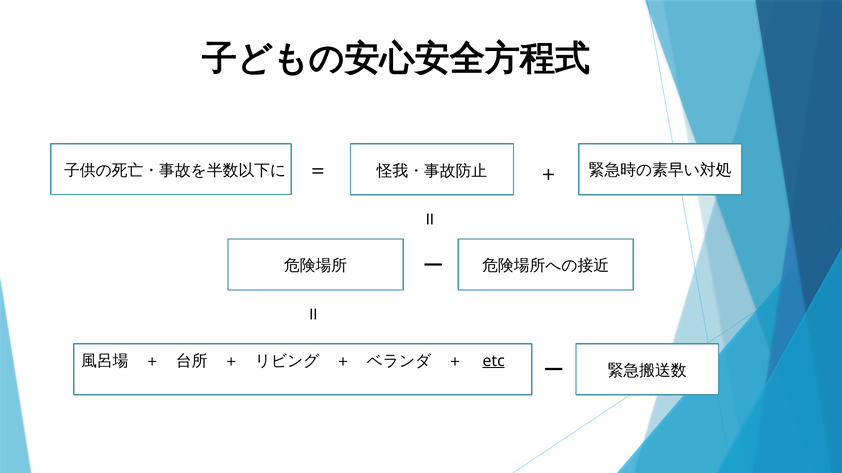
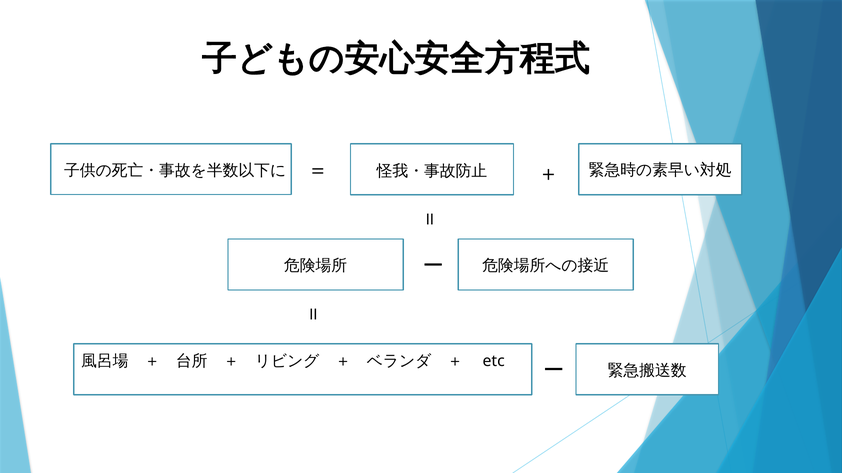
etc underline: present -> none
